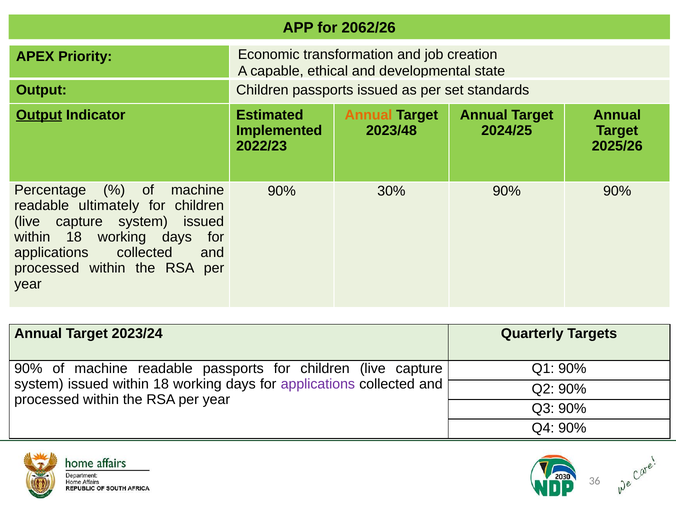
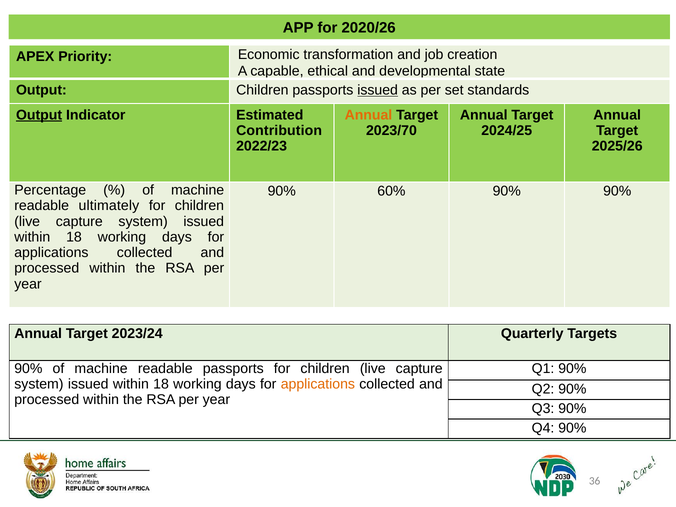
2062/26: 2062/26 -> 2020/26
issued at (378, 90) underline: none -> present
Implemented: Implemented -> Contribution
2023/48: 2023/48 -> 2023/70
30%: 30% -> 60%
applications at (318, 384) colour: purple -> orange
